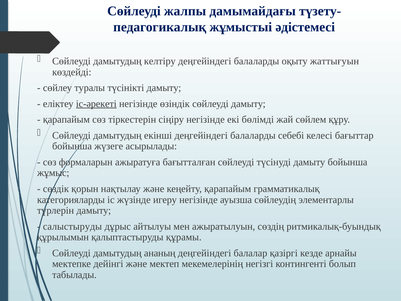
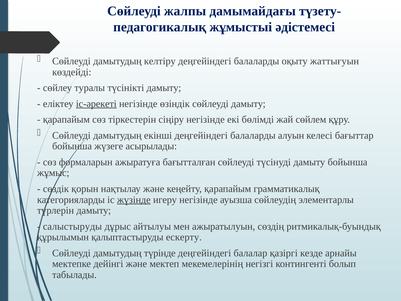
себебі: себебі -> алуын
жүзінде underline: none -> present
құрамы: құрамы -> ескерту
ананың: ананың -> түрінде
